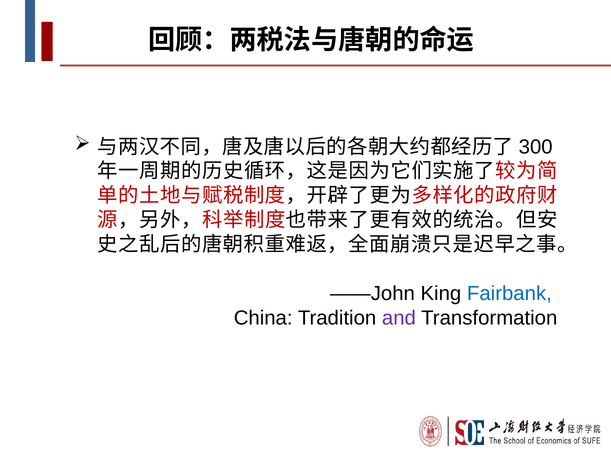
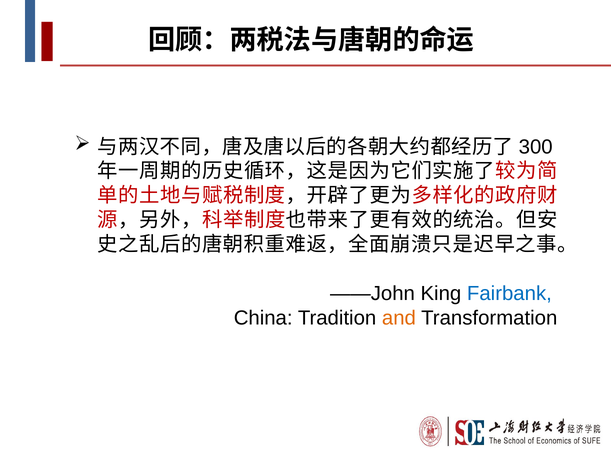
and colour: purple -> orange
